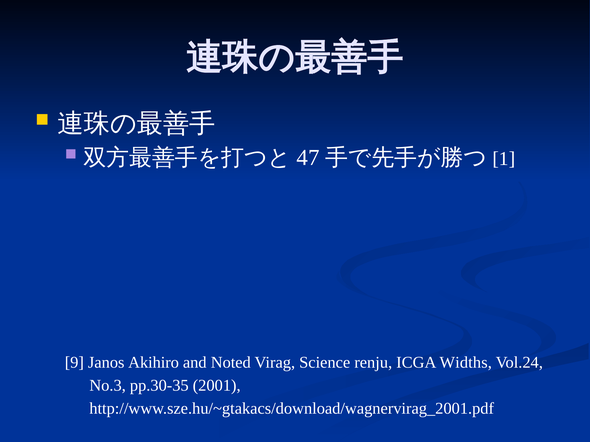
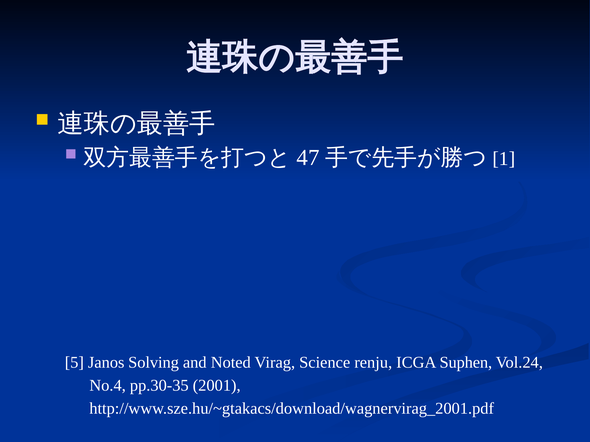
9: 9 -> 5
Akihiro: Akihiro -> Solving
Widths: Widths -> Suphen
No.3: No.3 -> No.4
